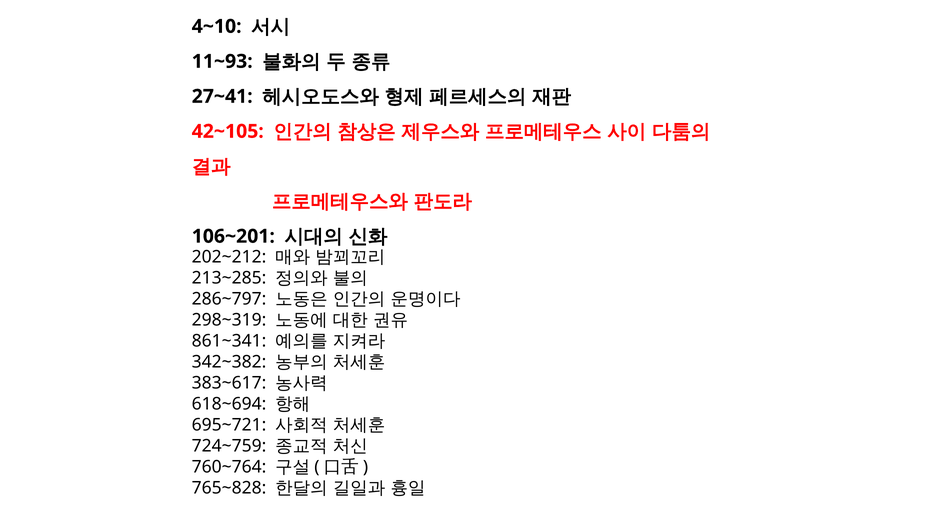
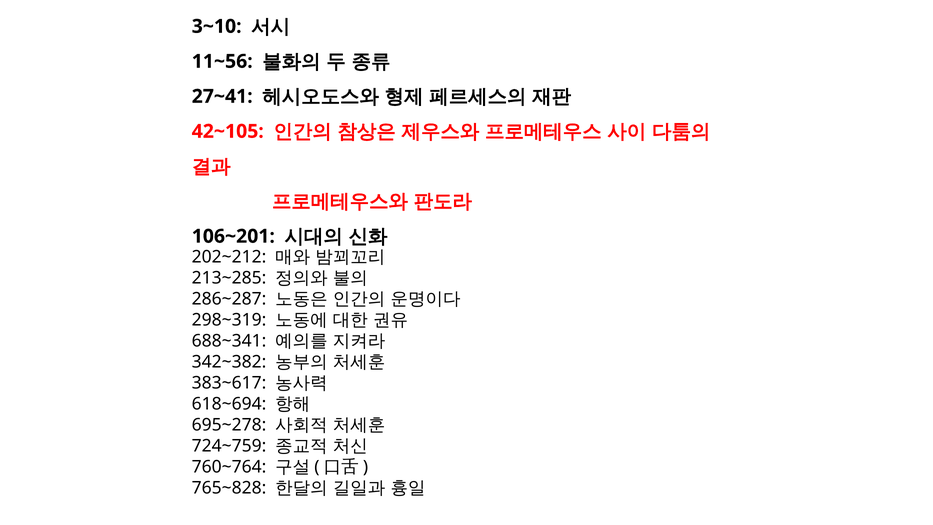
4~10: 4~10 -> 3~10
11~93: 11~93 -> 11~56
286~797: 286~797 -> 286~287
861~341: 861~341 -> 688~341
695~721: 695~721 -> 695~278
